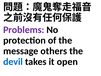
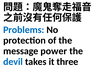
Problems colour: purple -> blue
others: others -> power
open: open -> three
